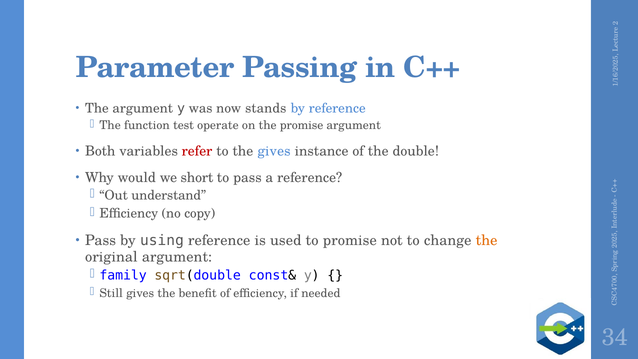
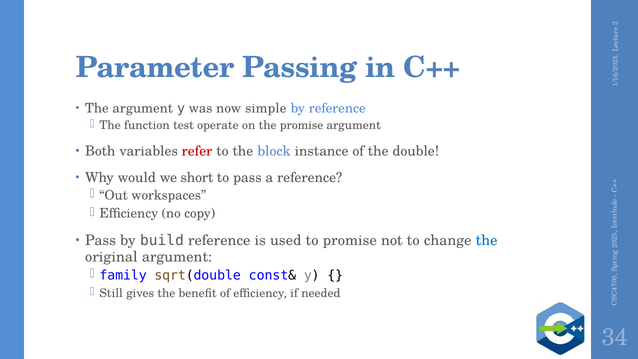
stands: stands -> simple
the gives: gives -> block
understand: understand -> workspaces
using: using -> build
the at (487, 240) colour: orange -> blue
